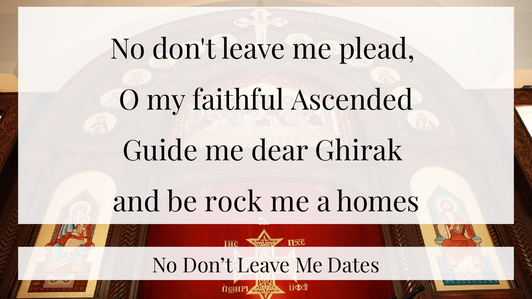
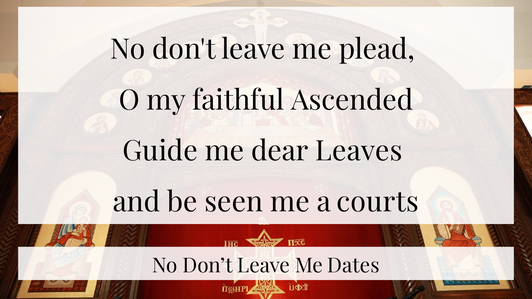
Ghirak: Ghirak -> Leaves
rock: rock -> seen
homes: homes -> courts
